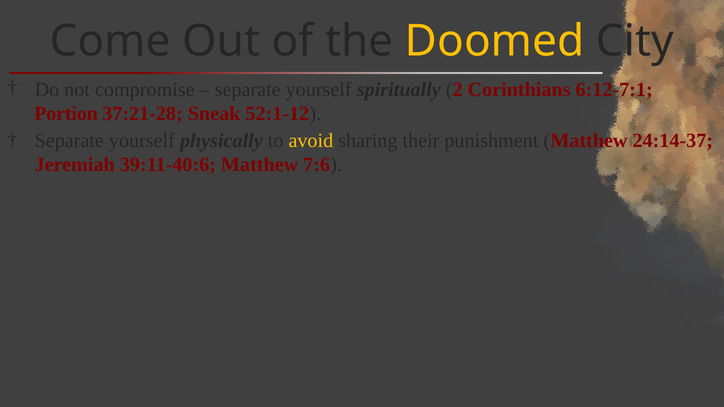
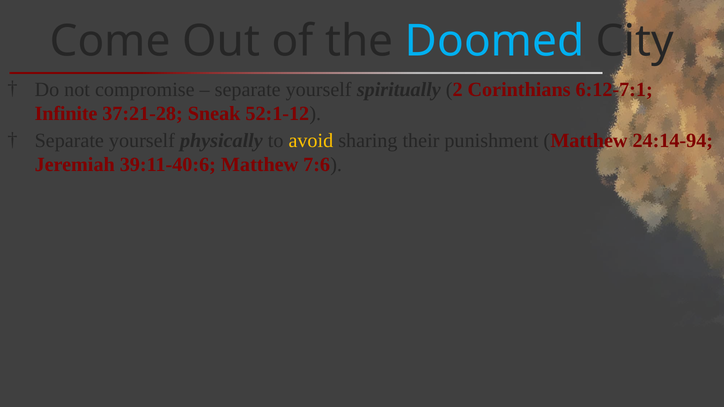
Doomed colour: yellow -> light blue
Portion: Portion -> Infinite
24:14-37: 24:14-37 -> 24:14-94
